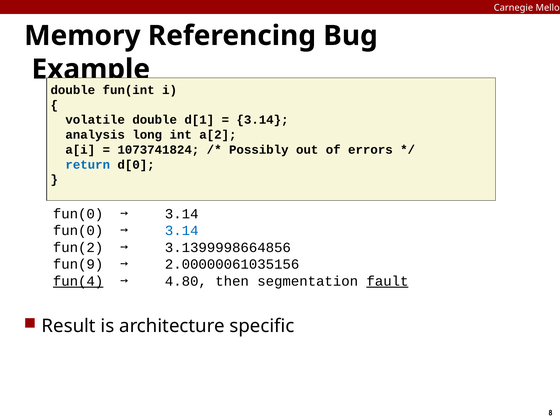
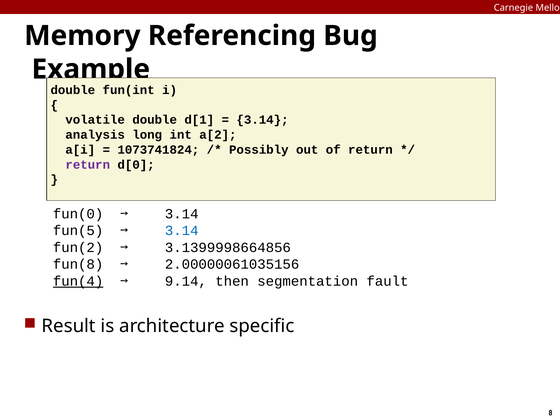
of errors: errors -> return
return at (88, 165) colour: blue -> purple
fun(0 at (78, 231): fun(0 -> fun(5
fun(9: fun(9 -> fun(8
4.80: 4.80 -> 9.14
fault underline: present -> none
